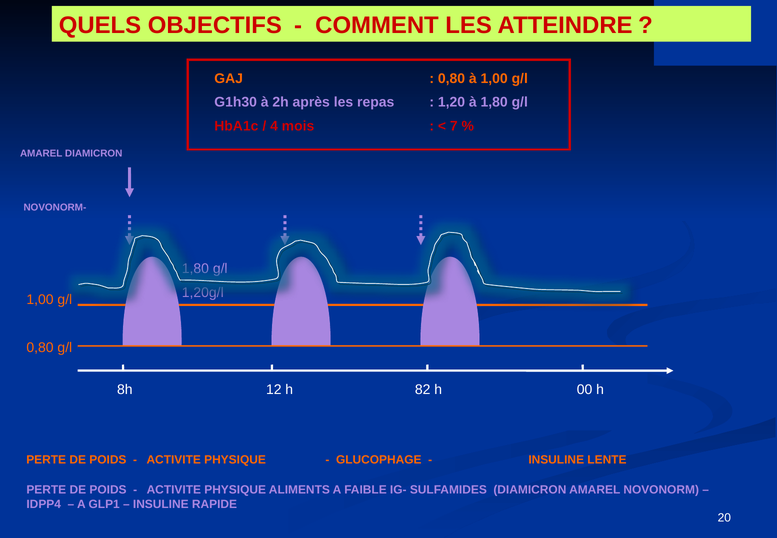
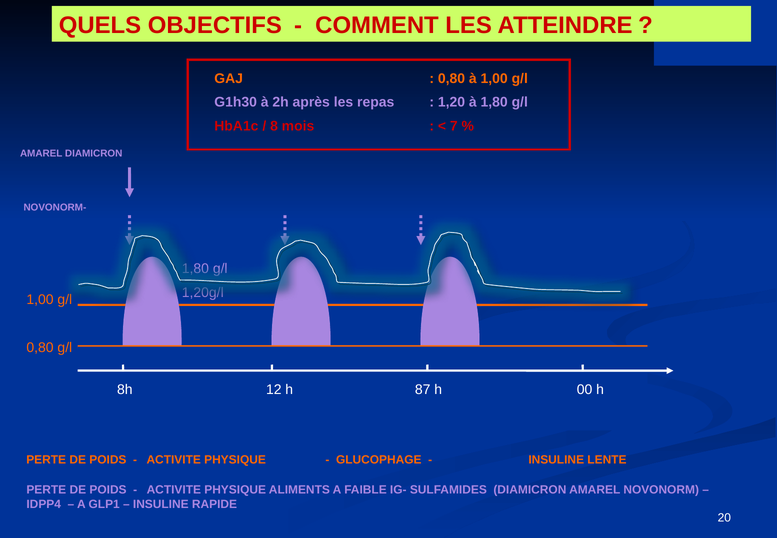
4: 4 -> 8
82: 82 -> 87
